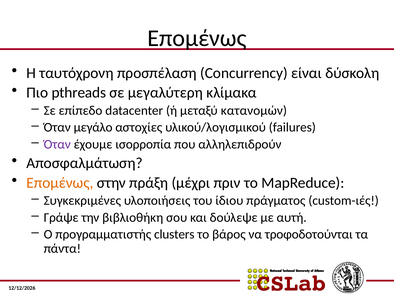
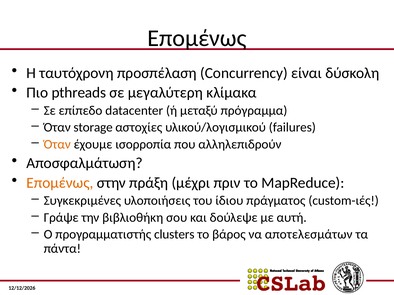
κατανομών: κατανομών -> πρόγραμμα
μεγάλο: μεγάλο -> storage
Όταν at (57, 145) colour: purple -> orange
τροφοδοτούνται: τροφοδοτούνται -> αποτελεσμάτων
